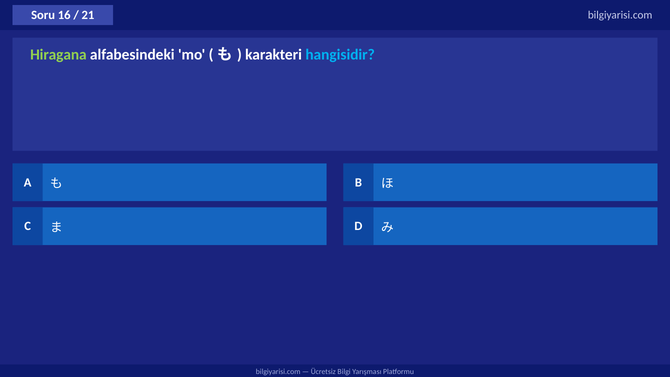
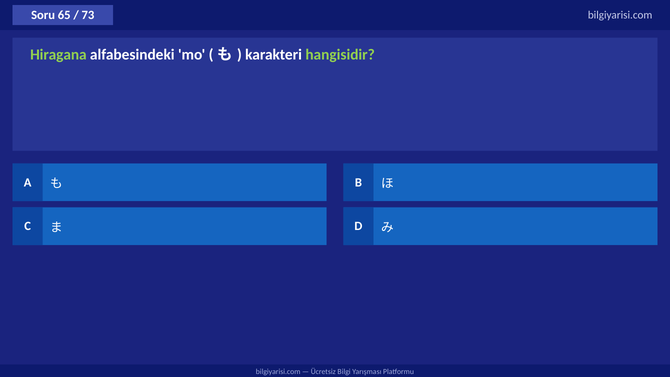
16: 16 -> 65
21: 21 -> 73
hangisidir colour: light blue -> light green
